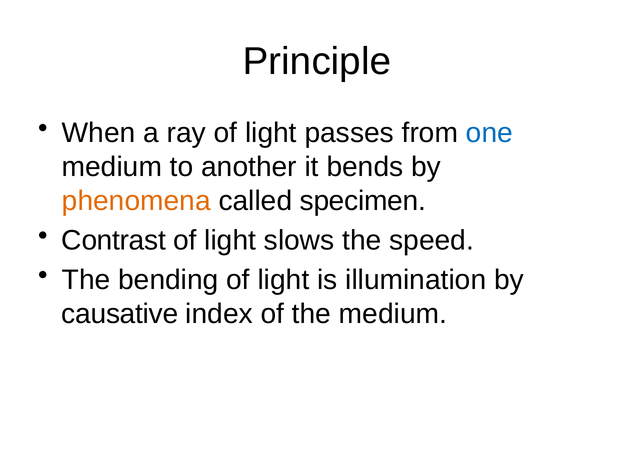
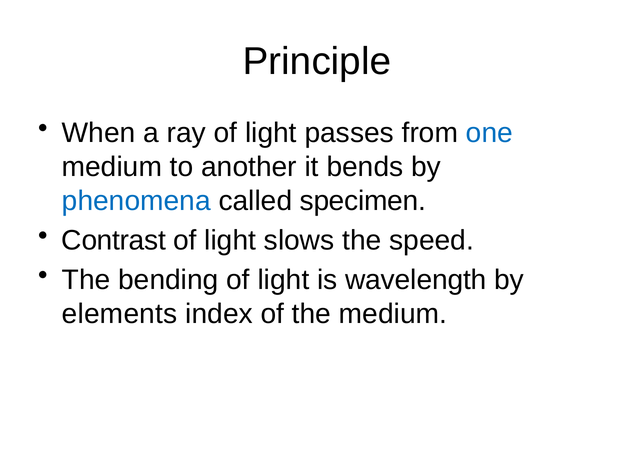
phenomena colour: orange -> blue
illumination: illumination -> wavelength
causative: causative -> elements
